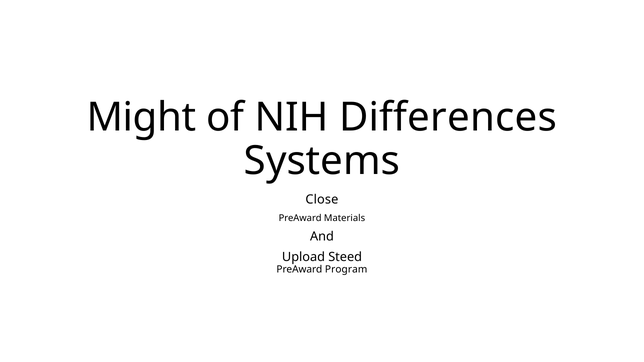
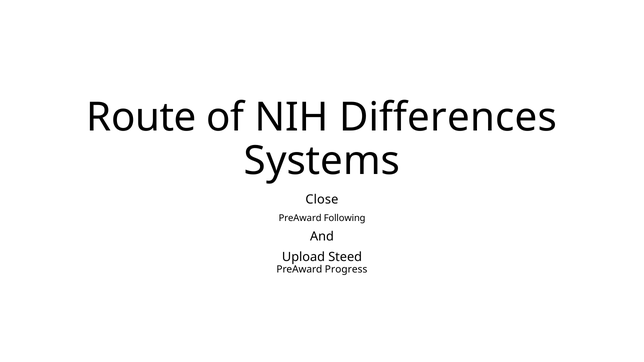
Might: Might -> Route
Materials: Materials -> Following
Program: Program -> Progress
